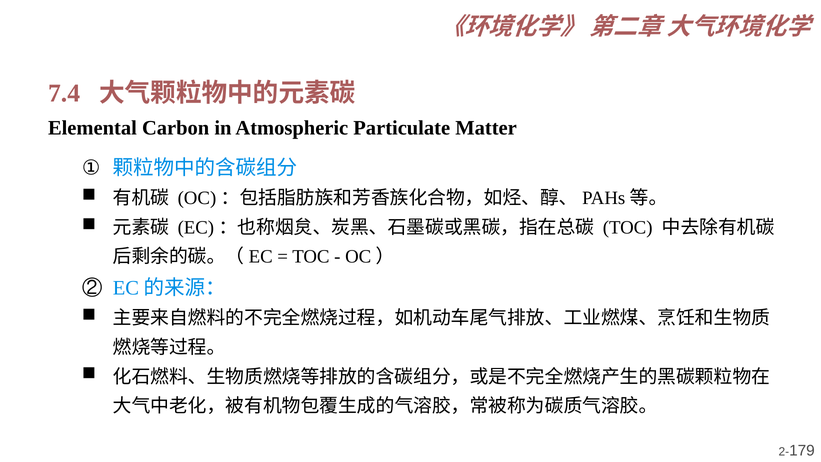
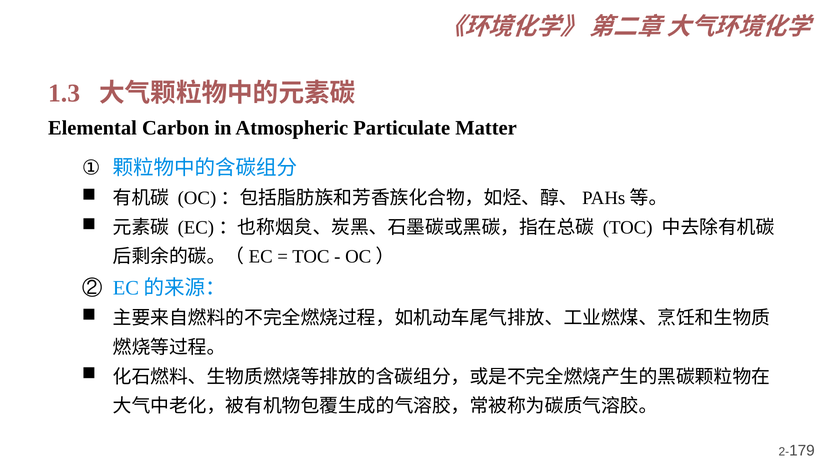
7.4: 7.4 -> 1.3
